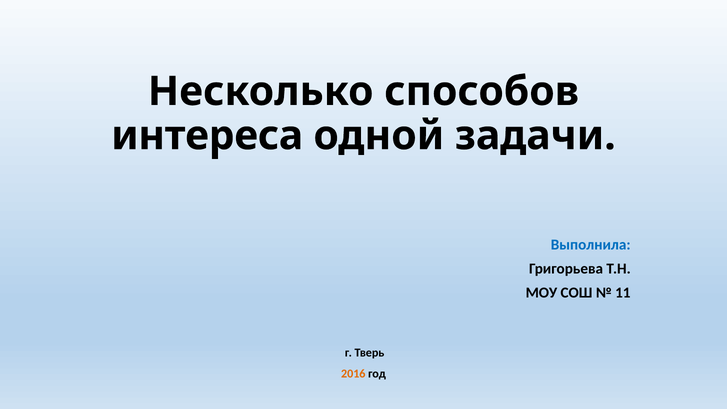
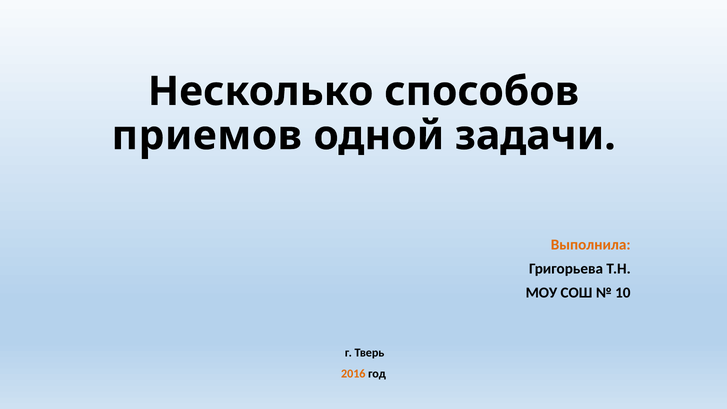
интереса: интереса -> приемов
Выполнила colour: blue -> orange
11: 11 -> 10
